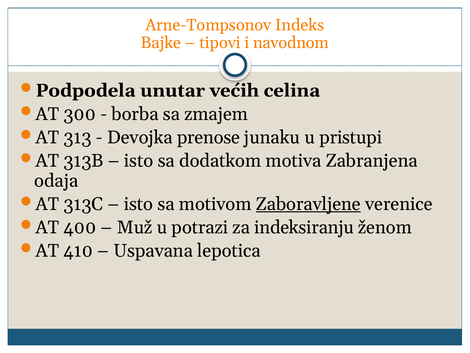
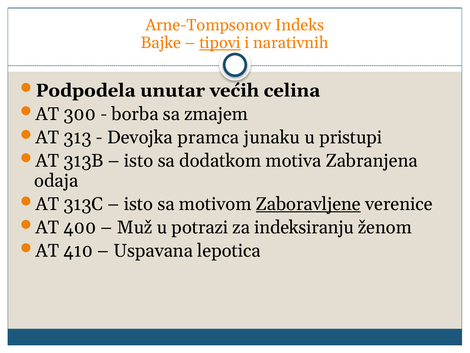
tipovi underline: none -> present
navodnom: navodnom -> narativnih
prenose: prenose -> pramca
